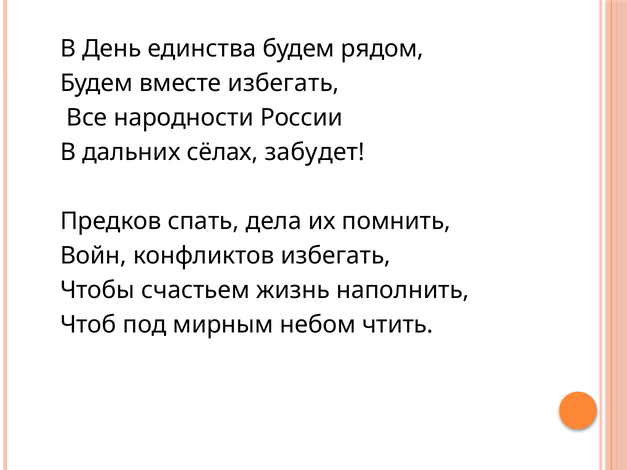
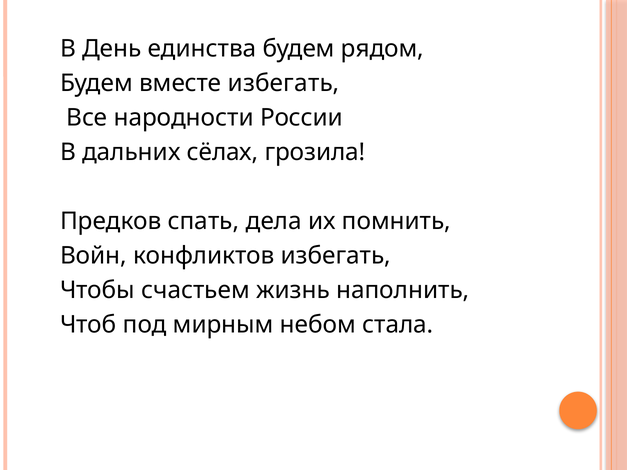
забудет: забудет -> грозила
чтить: чтить -> стала
